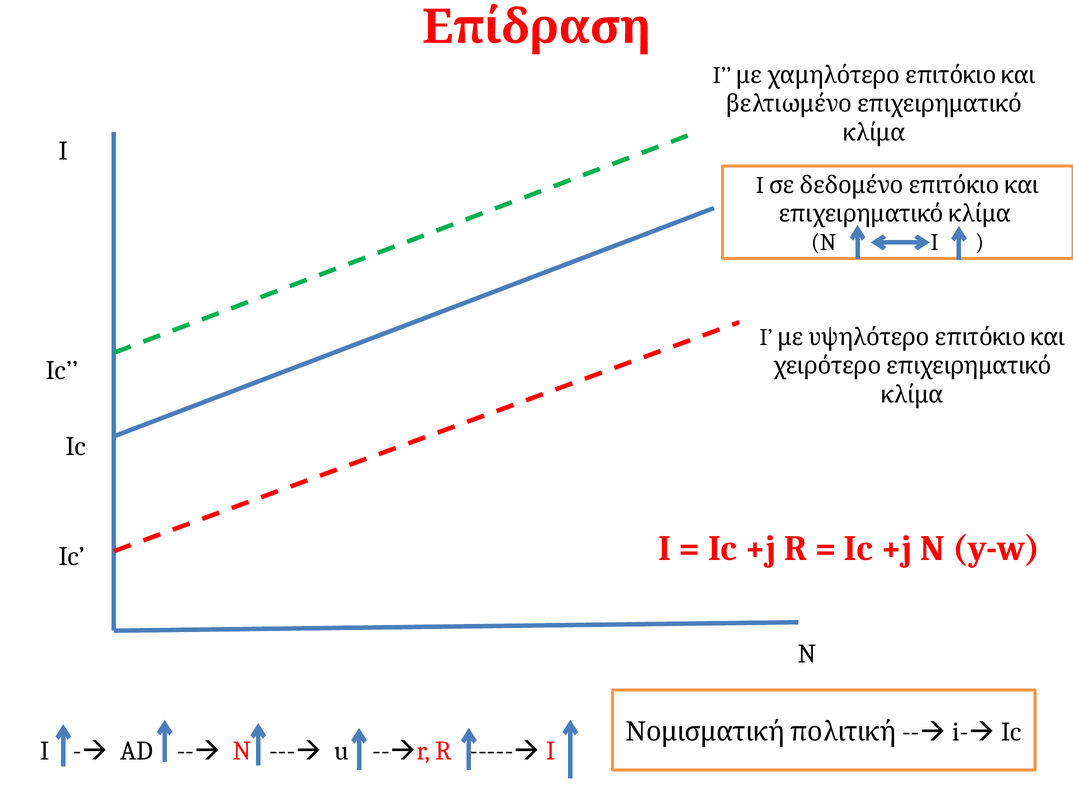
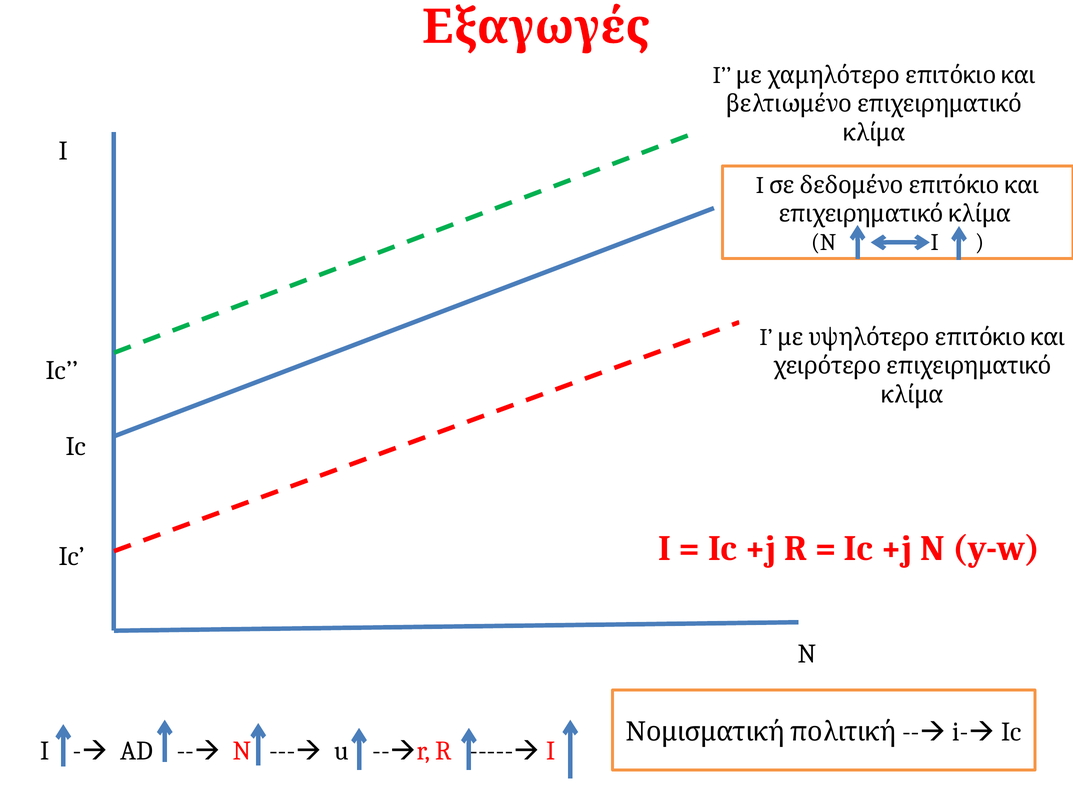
Επίδραση: Επίδραση -> Εξαγωγές
